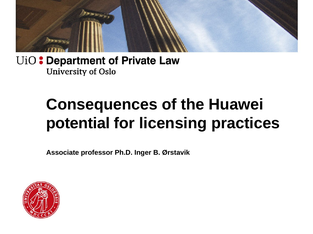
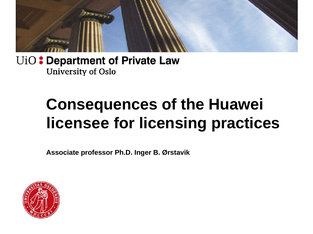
potential: potential -> licensee
